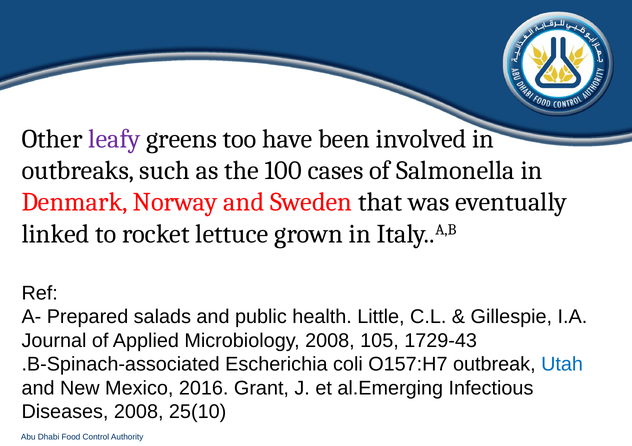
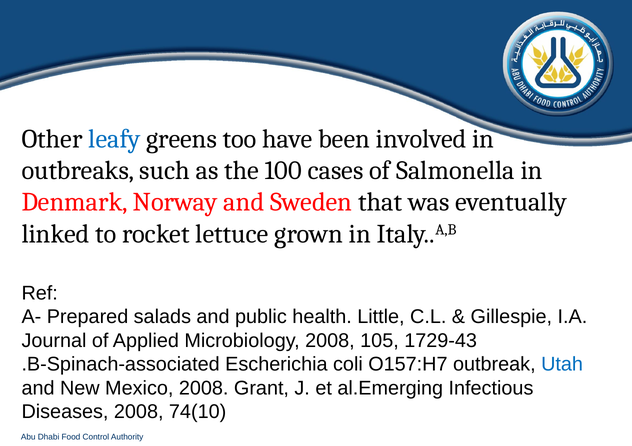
leafy colour: purple -> blue
Mexico 2016: 2016 -> 2008
25(10: 25(10 -> 74(10
